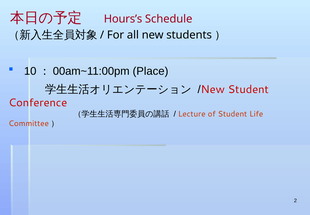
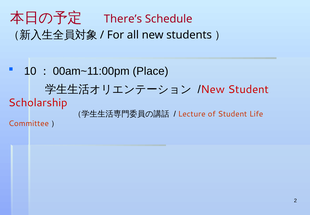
Hours’s: Hours’s -> There’s
Conference: Conference -> Scholarship
